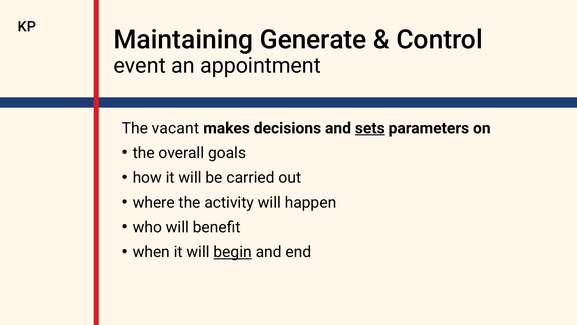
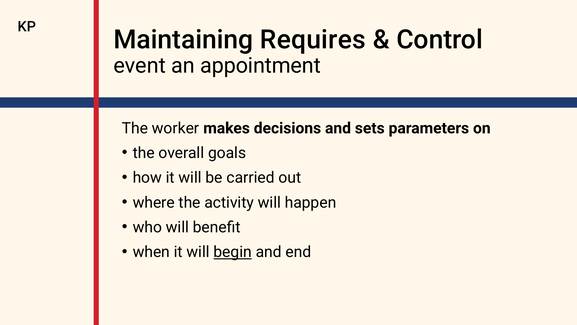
Generate: Generate -> Requires
vacant: vacant -> worker
sets underline: present -> none
